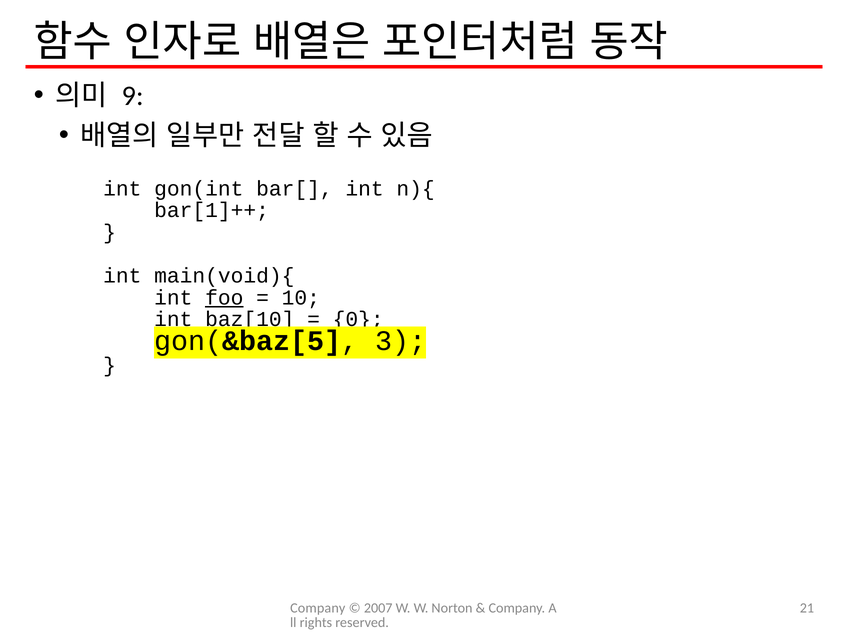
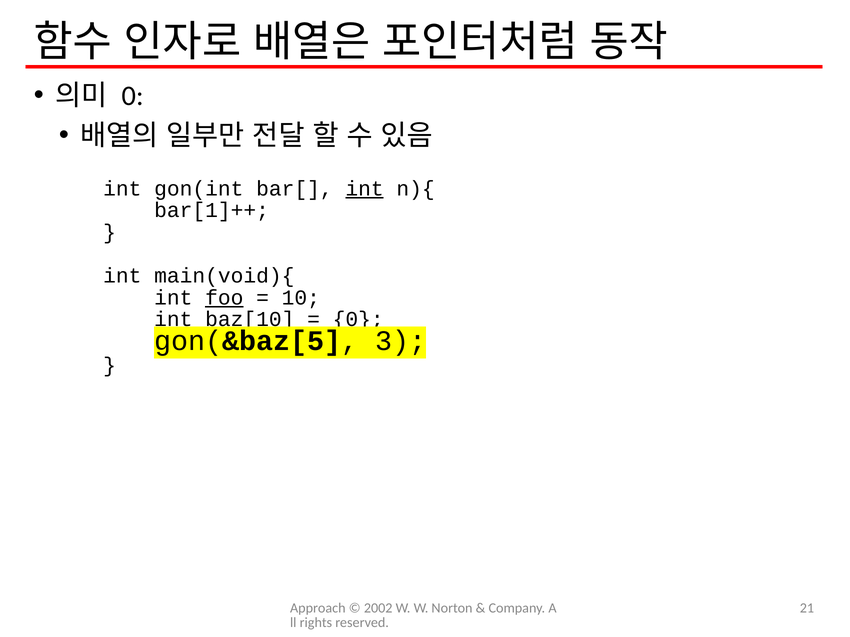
9 at (133, 96): 9 -> 0
int at (365, 189) underline: none -> present
Company at (318, 609): Company -> Approach
2007: 2007 -> 2002
